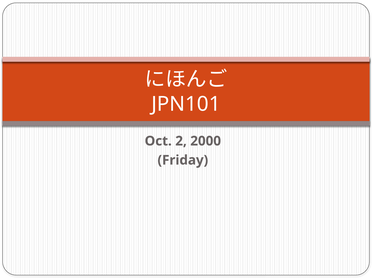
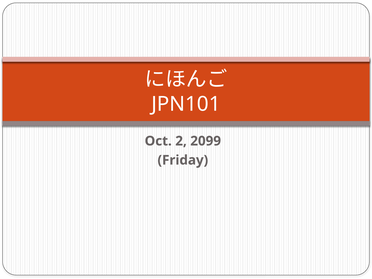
2000: 2000 -> 2099
